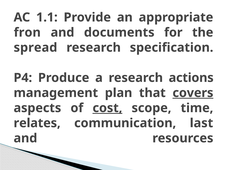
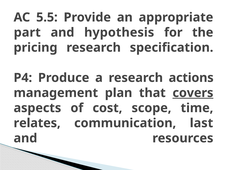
1.1: 1.1 -> 5.5
fron: fron -> part
documents: documents -> hypothesis
spread: spread -> pricing
cost underline: present -> none
